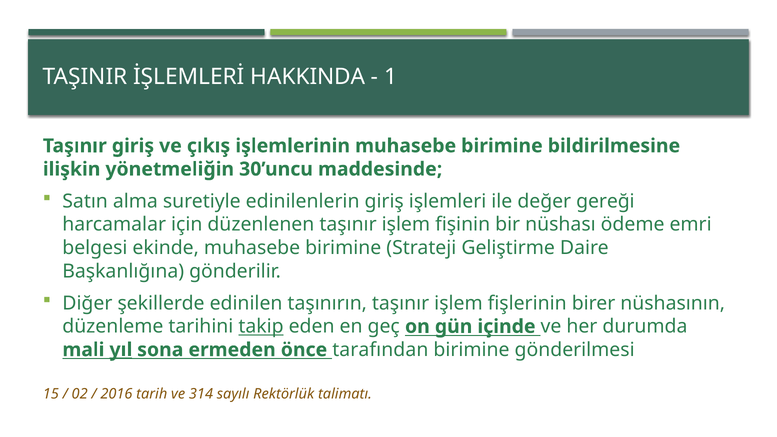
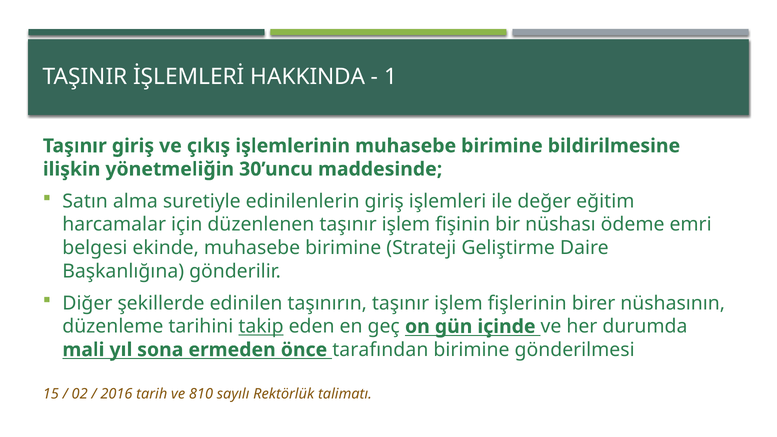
gereği: gereği -> eğitim
yıl underline: present -> none
314: 314 -> 810
